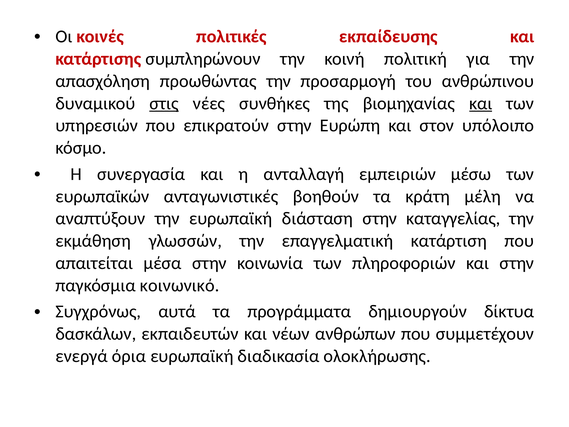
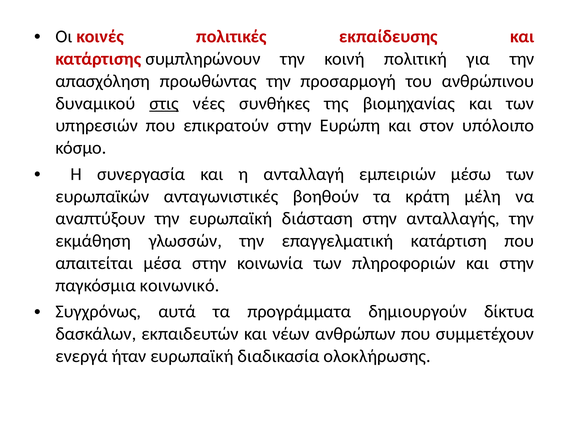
και at (481, 103) underline: present -> none
καταγγελίας: καταγγελίας -> ανταλλαγής
όρια: όρια -> ήταν
